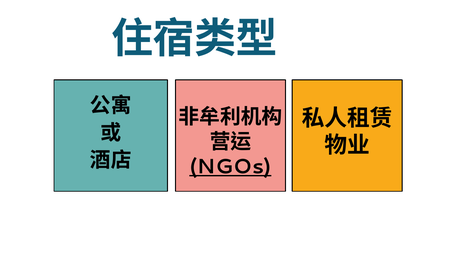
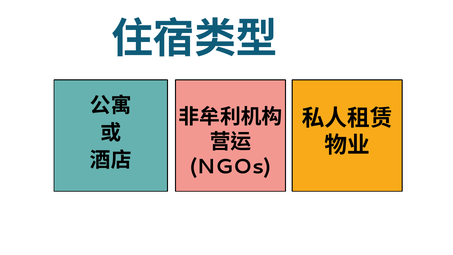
NGOs underline: present -> none
